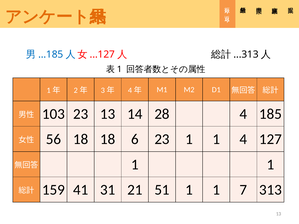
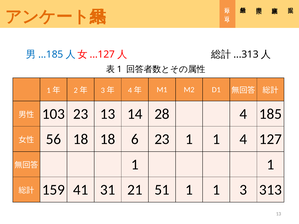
7: 7 -> 3
